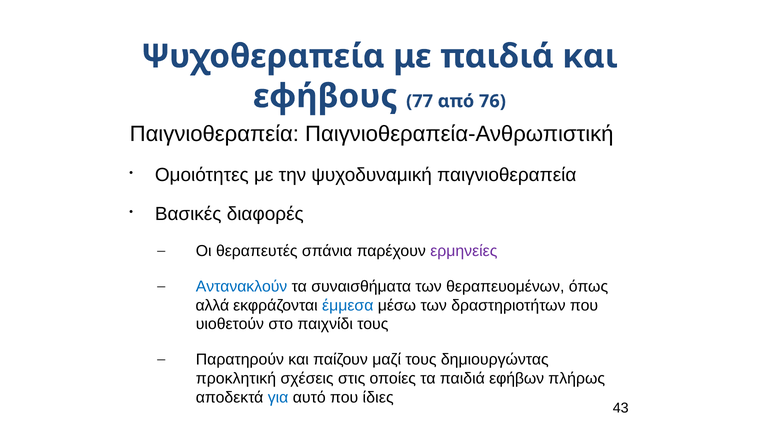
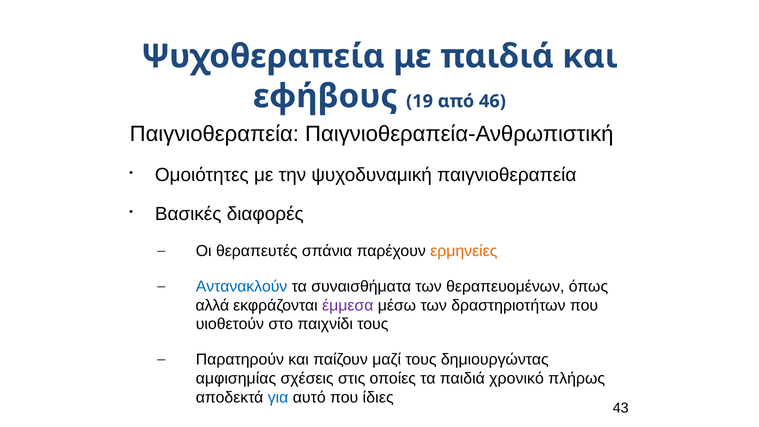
77: 77 -> 19
76: 76 -> 46
ερμηνείες colour: purple -> orange
έμμεσα colour: blue -> purple
προκλητική: προκλητική -> αμφισημίας
εφήβων: εφήβων -> χρονικό
